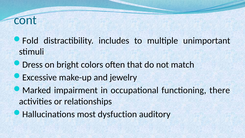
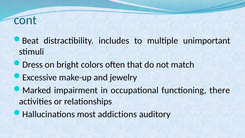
Fold: Fold -> Beat
dysfuction: dysfuction -> addictions
